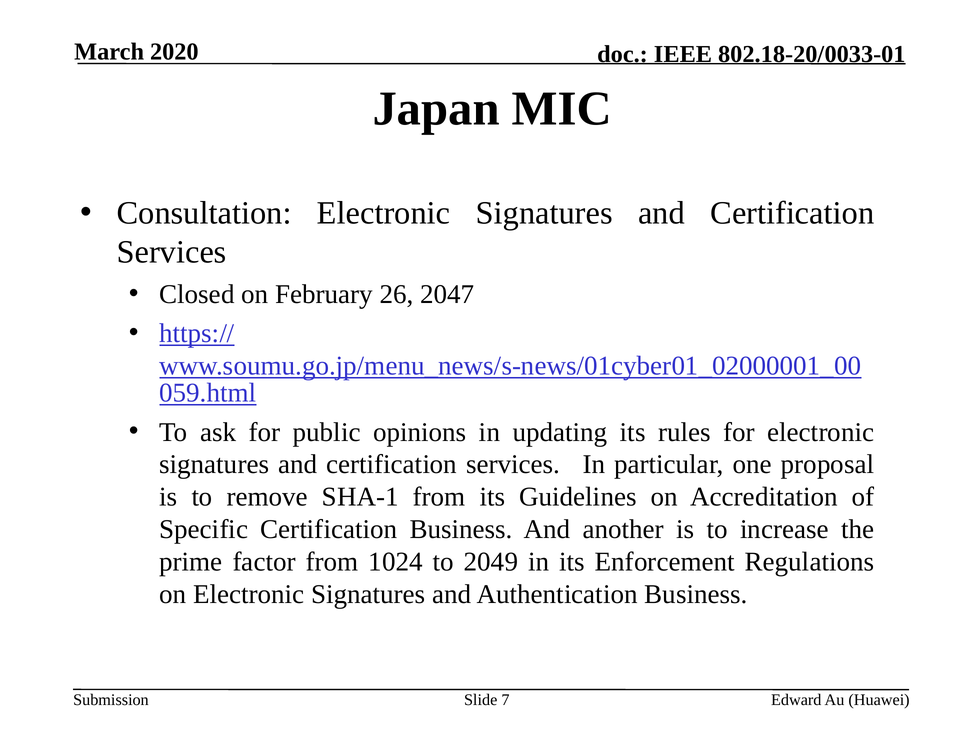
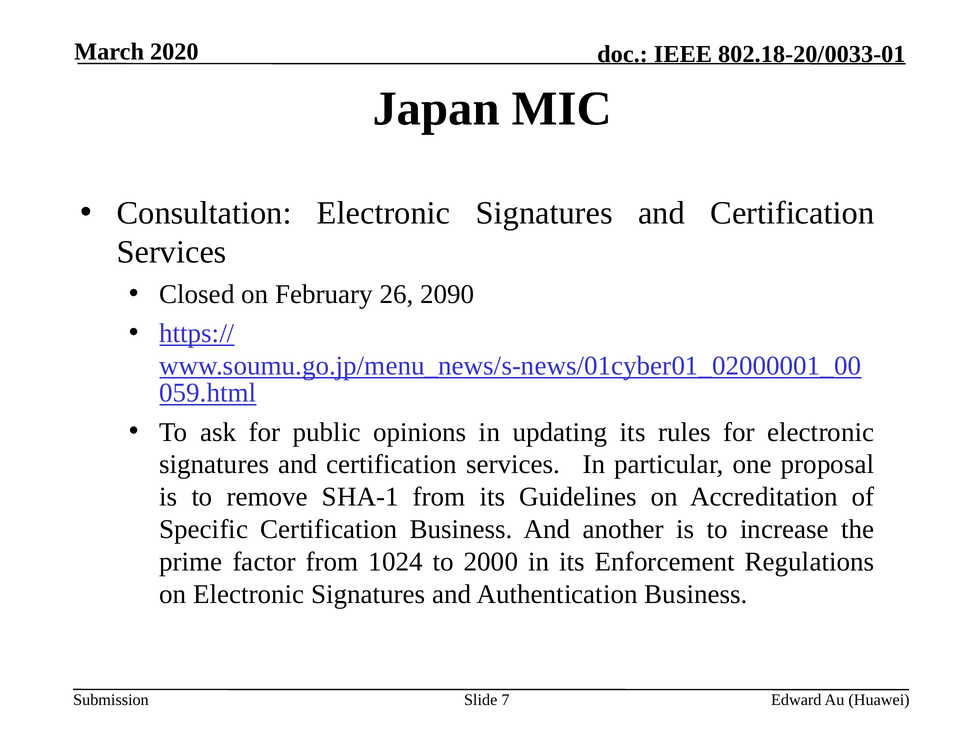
2047: 2047 -> 2090
2049: 2049 -> 2000
